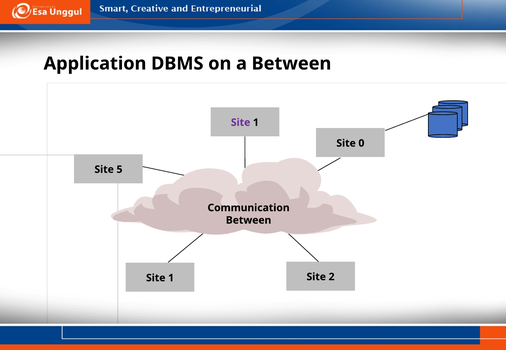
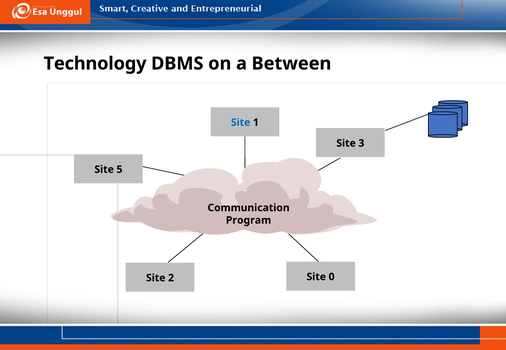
Application: Application -> Technology
Site at (241, 123) colour: purple -> blue
0: 0 -> 3
Between at (249, 220): Between -> Program
2: 2 -> 0
1 at (171, 278): 1 -> 2
